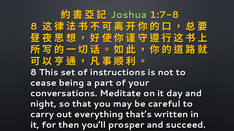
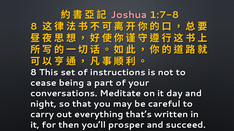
Joshua colour: light green -> pink
